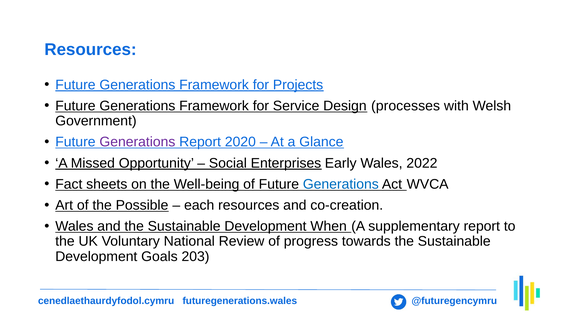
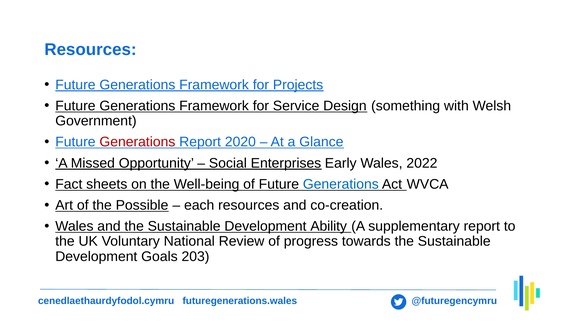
processes: processes -> something
Generations at (137, 142) colour: purple -> red
When: When -> Ability
